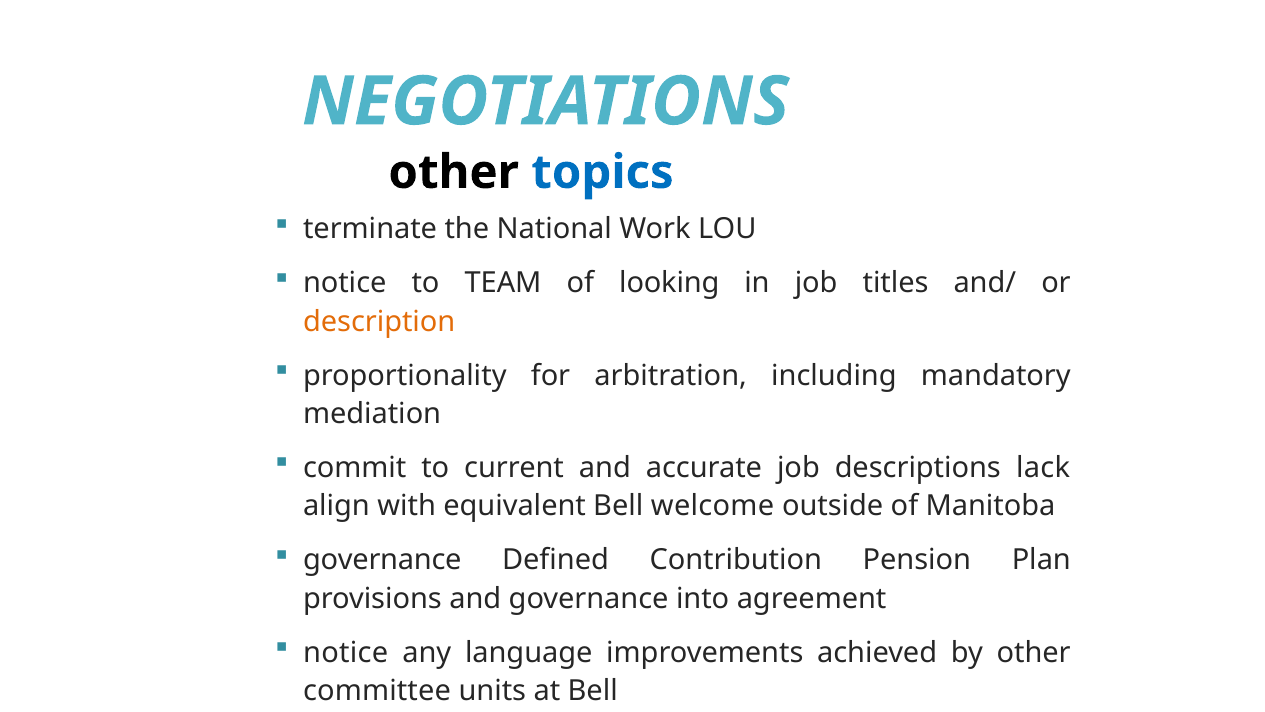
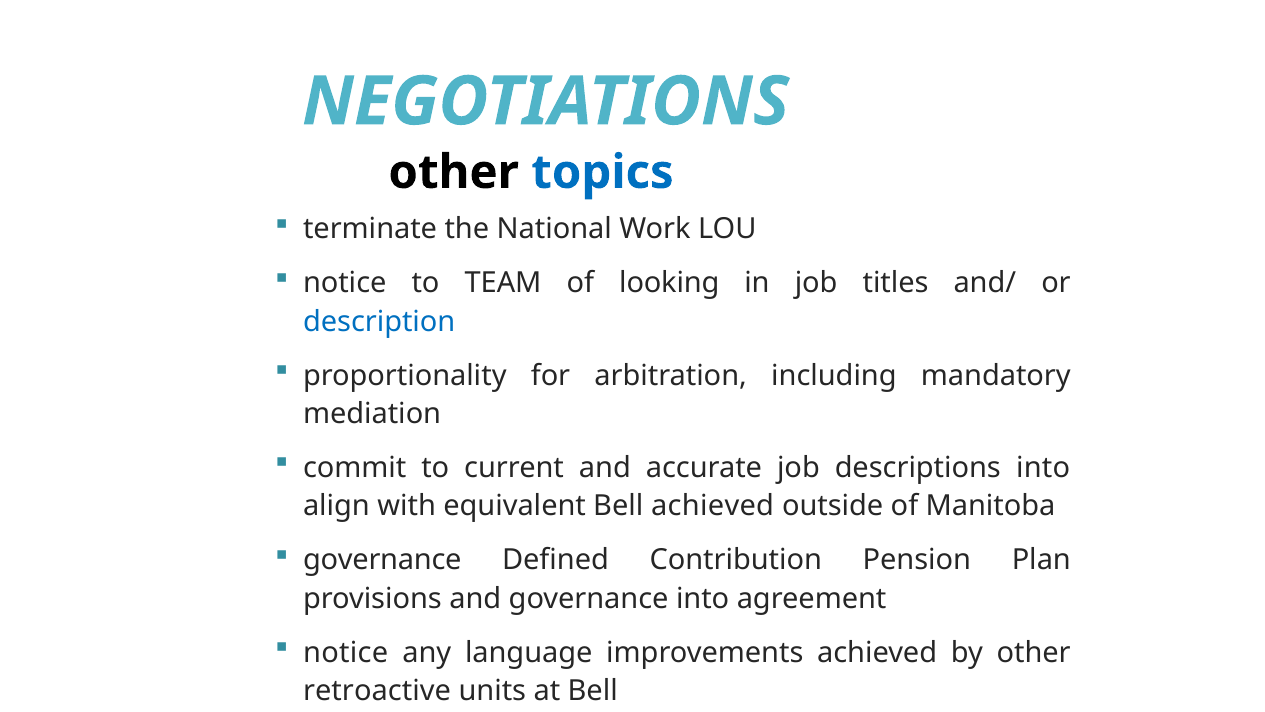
description colour: orange -> blue
descriptions lack: lack -> into
Bell welcome: welcome -> achieved
committee: committee -> retroactive
